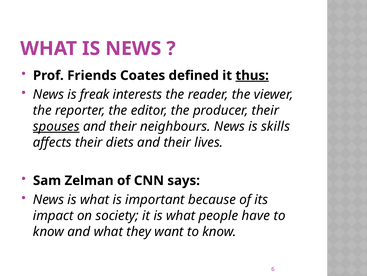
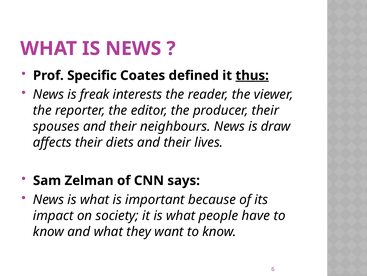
Friends: Friends -> Specific
spouses underline: present -> none
skills: skills -> draw
